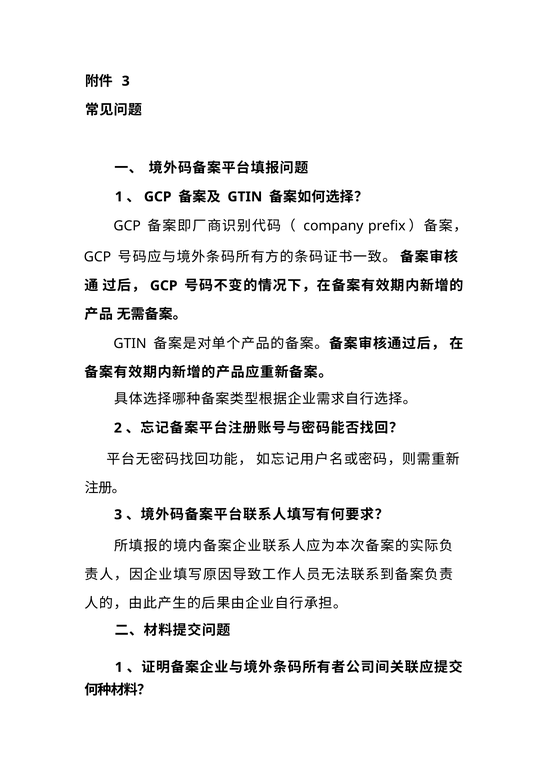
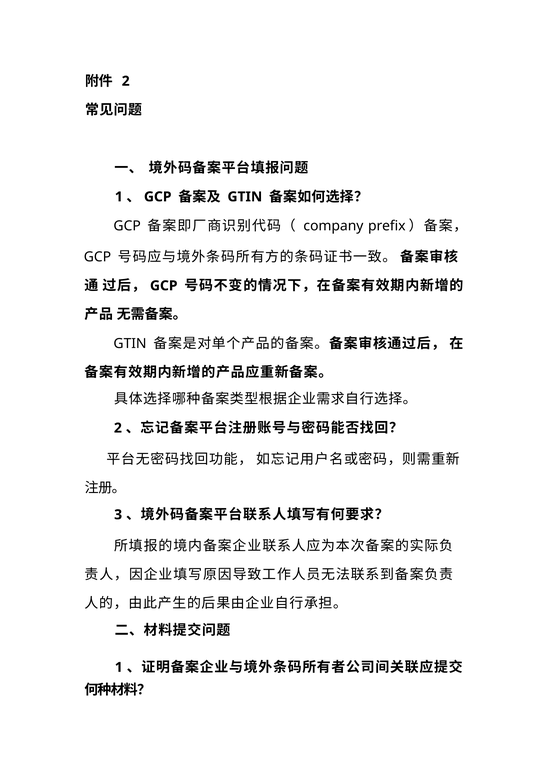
3 at (126, 81): 3 -> 2
